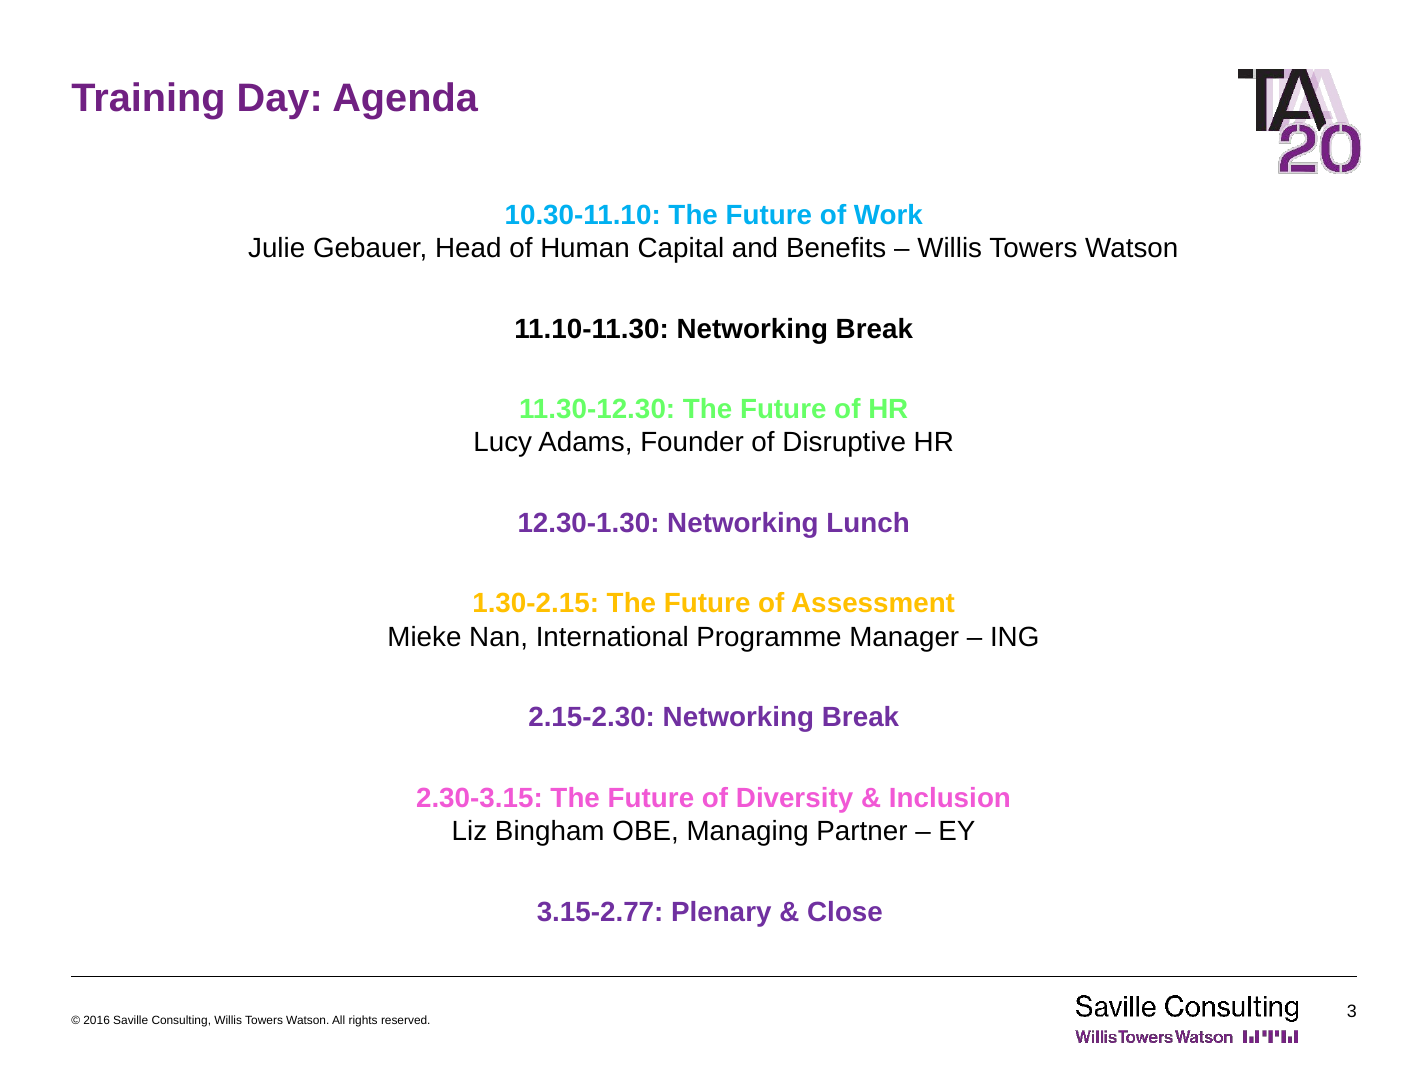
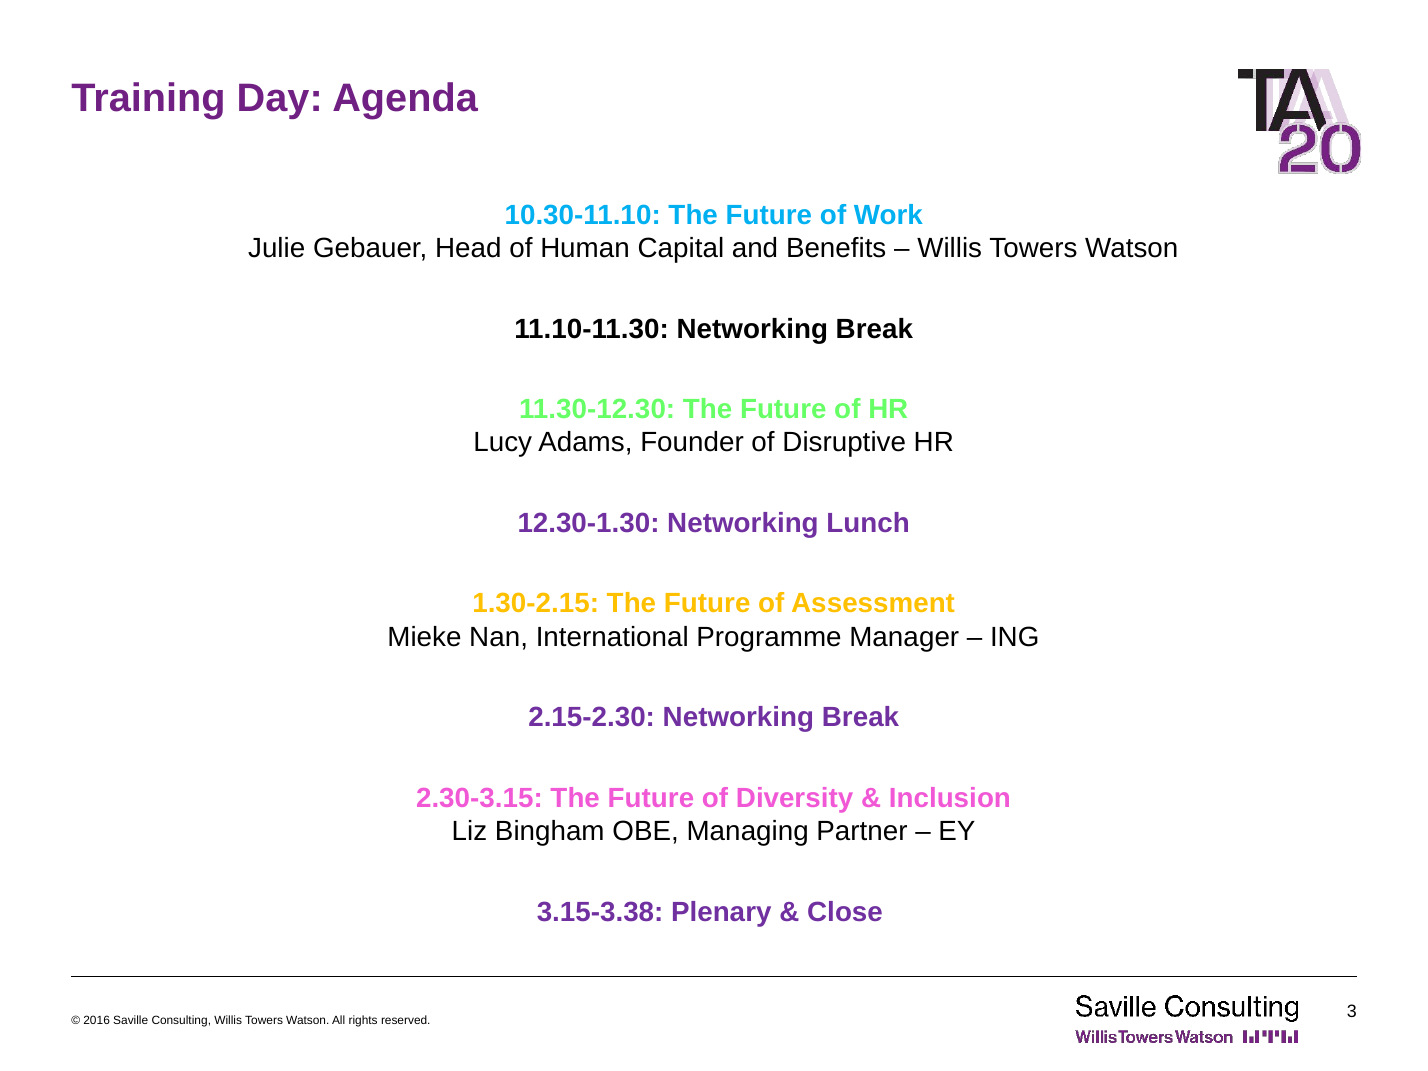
3.15-2.77: 3.15-2.77 -> 3.15-3.38
